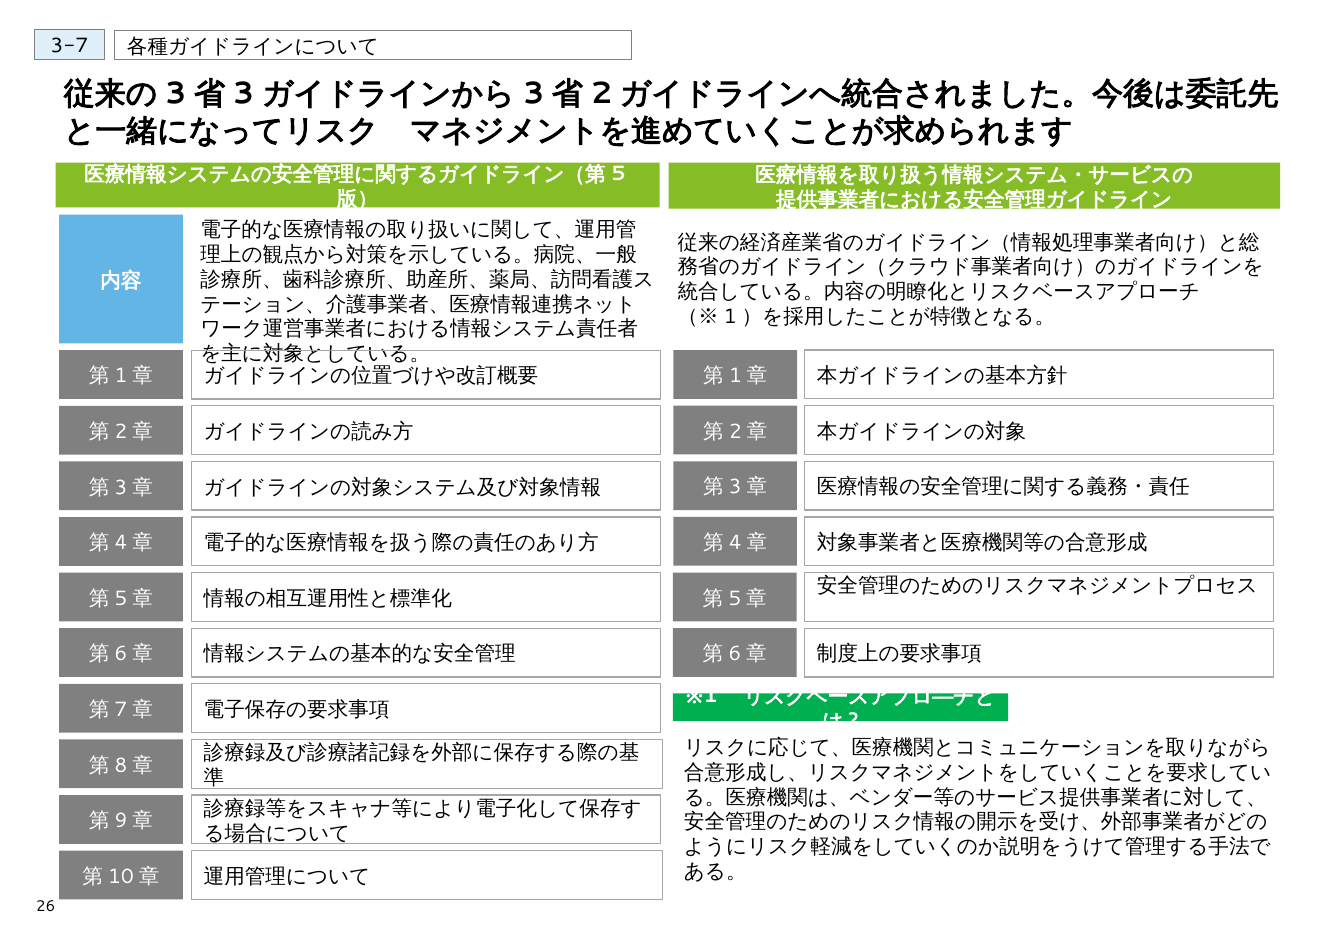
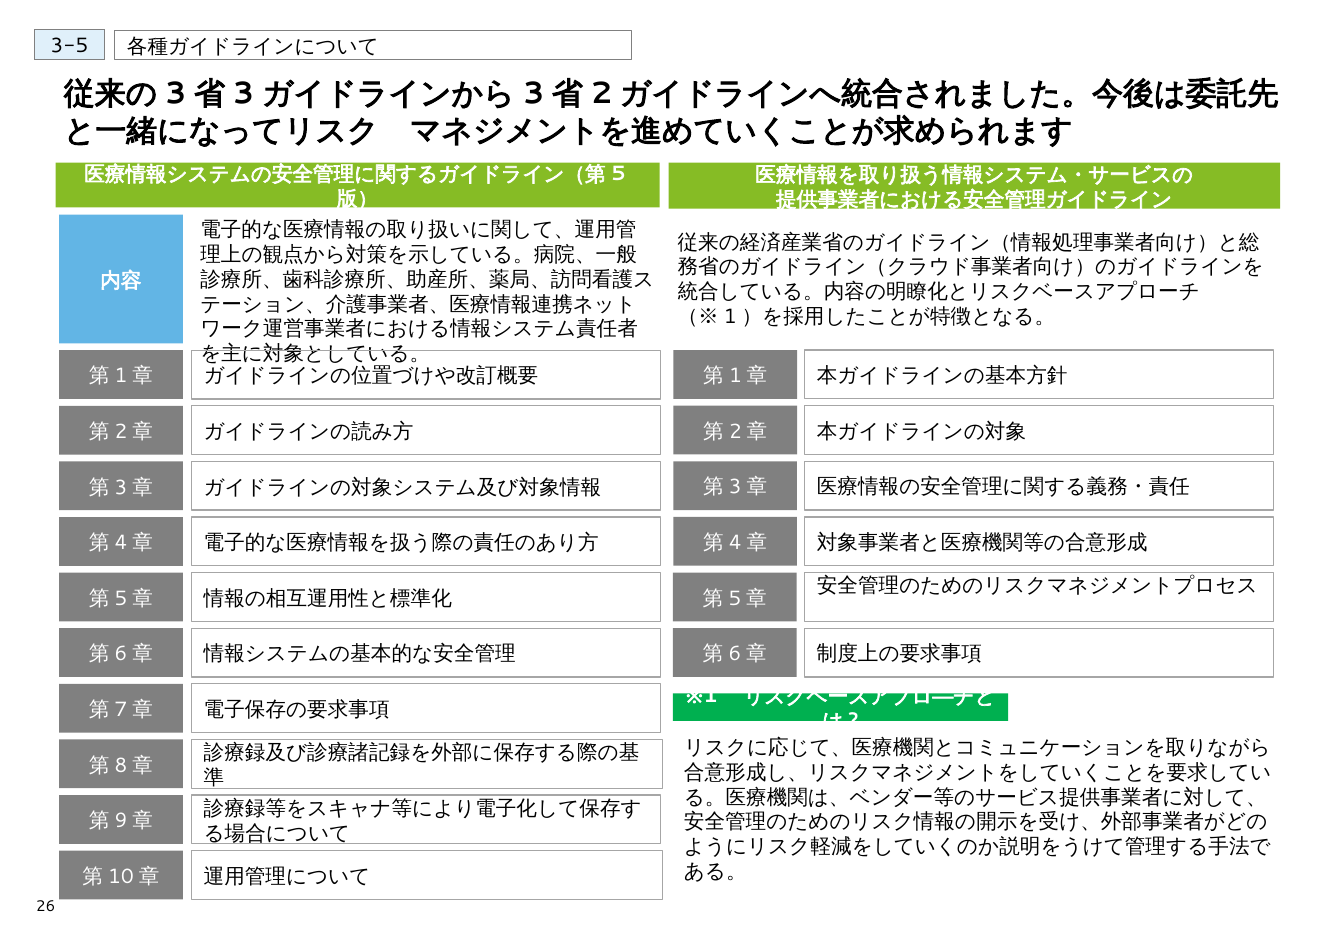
3-7: 3-7 -> 3-5
